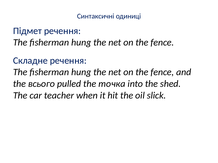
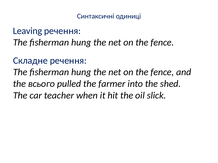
Підмет: Підмет -> Leaving
точка: точка -> farmer
